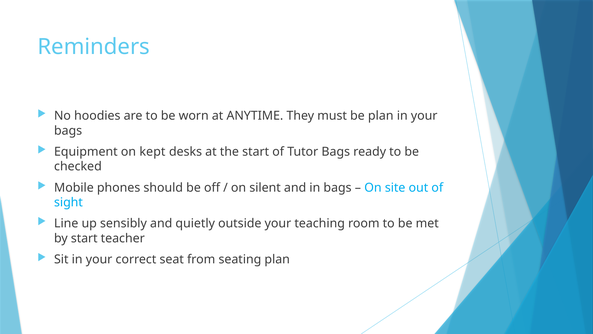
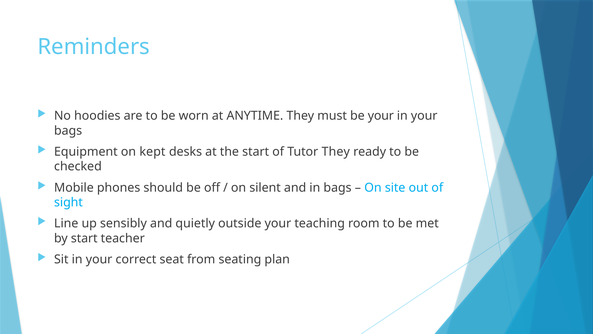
be plan: plan -> your
Tutor Bags: Bags -> They
